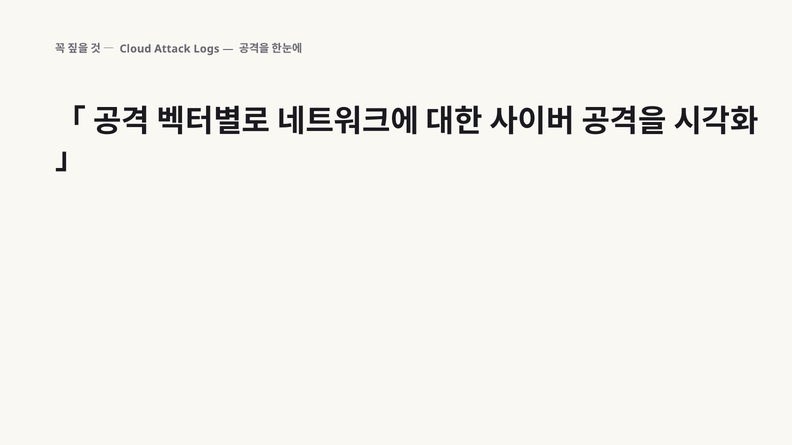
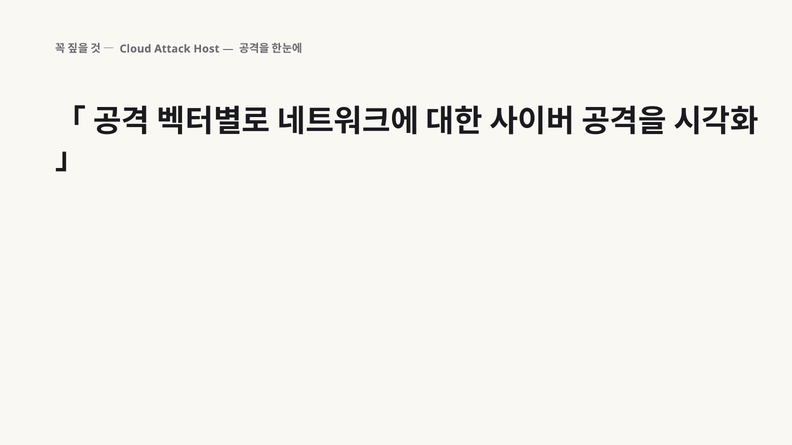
Logs: Logs -> Host
